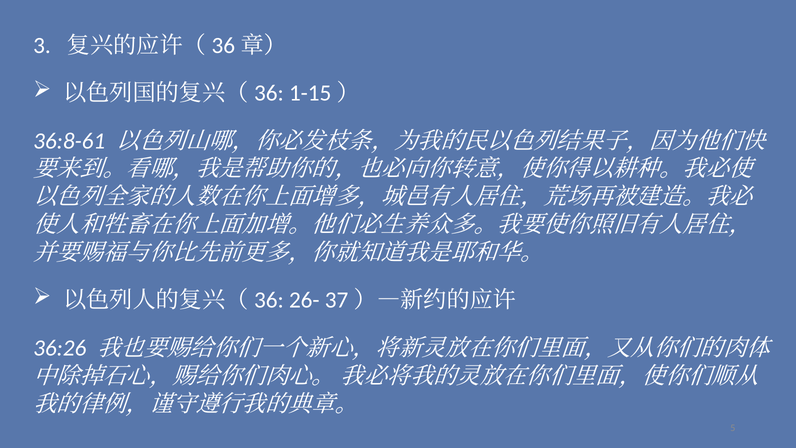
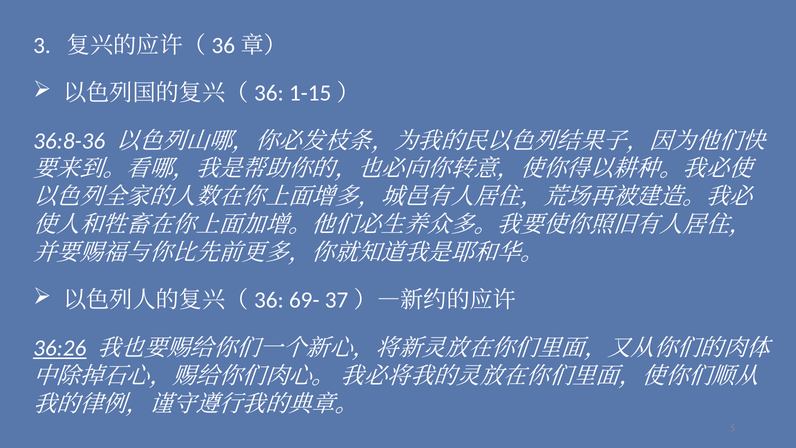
36:8-61: 36:8-61 -> 36:8-36
26-: 26- -> 69-
36:26 underline: none -> present
